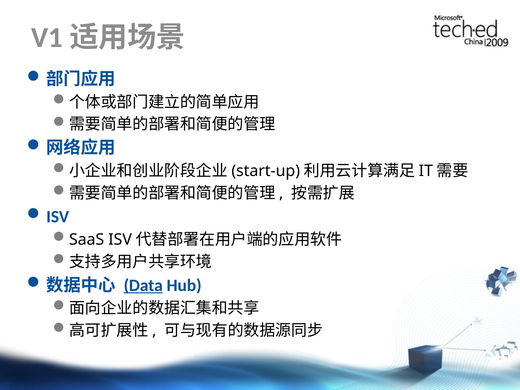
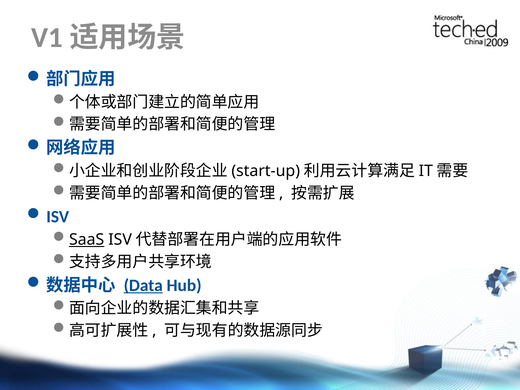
SaaS underline: none -> present
